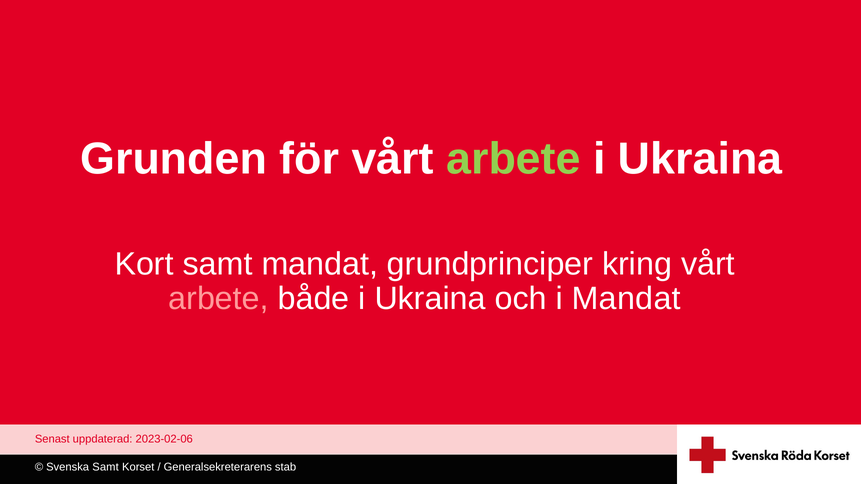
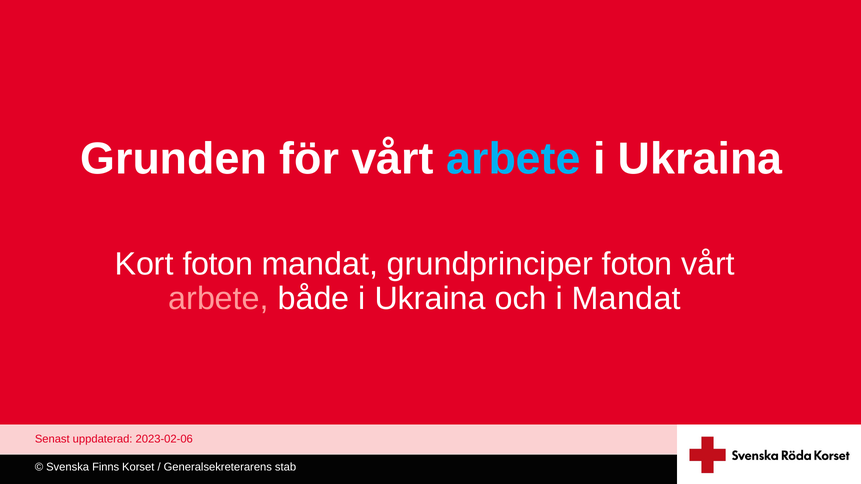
arbete at (513, 159) colour: light green -> light blue
Kort samt: samt -> foton
grundprinciper kring: kring -> foton
Svenska Samt: Samt -> Finns
